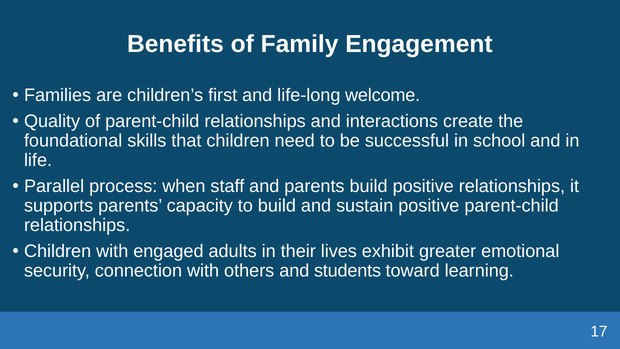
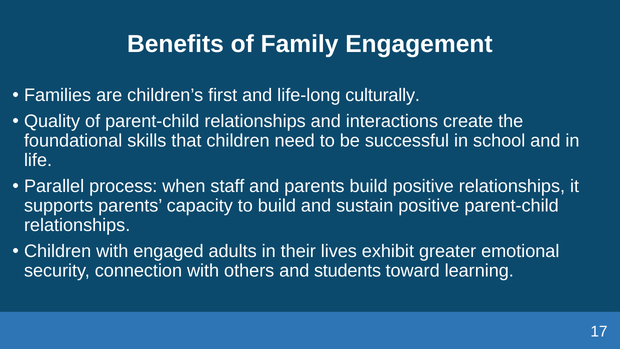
welcome: welcome -> culturally
